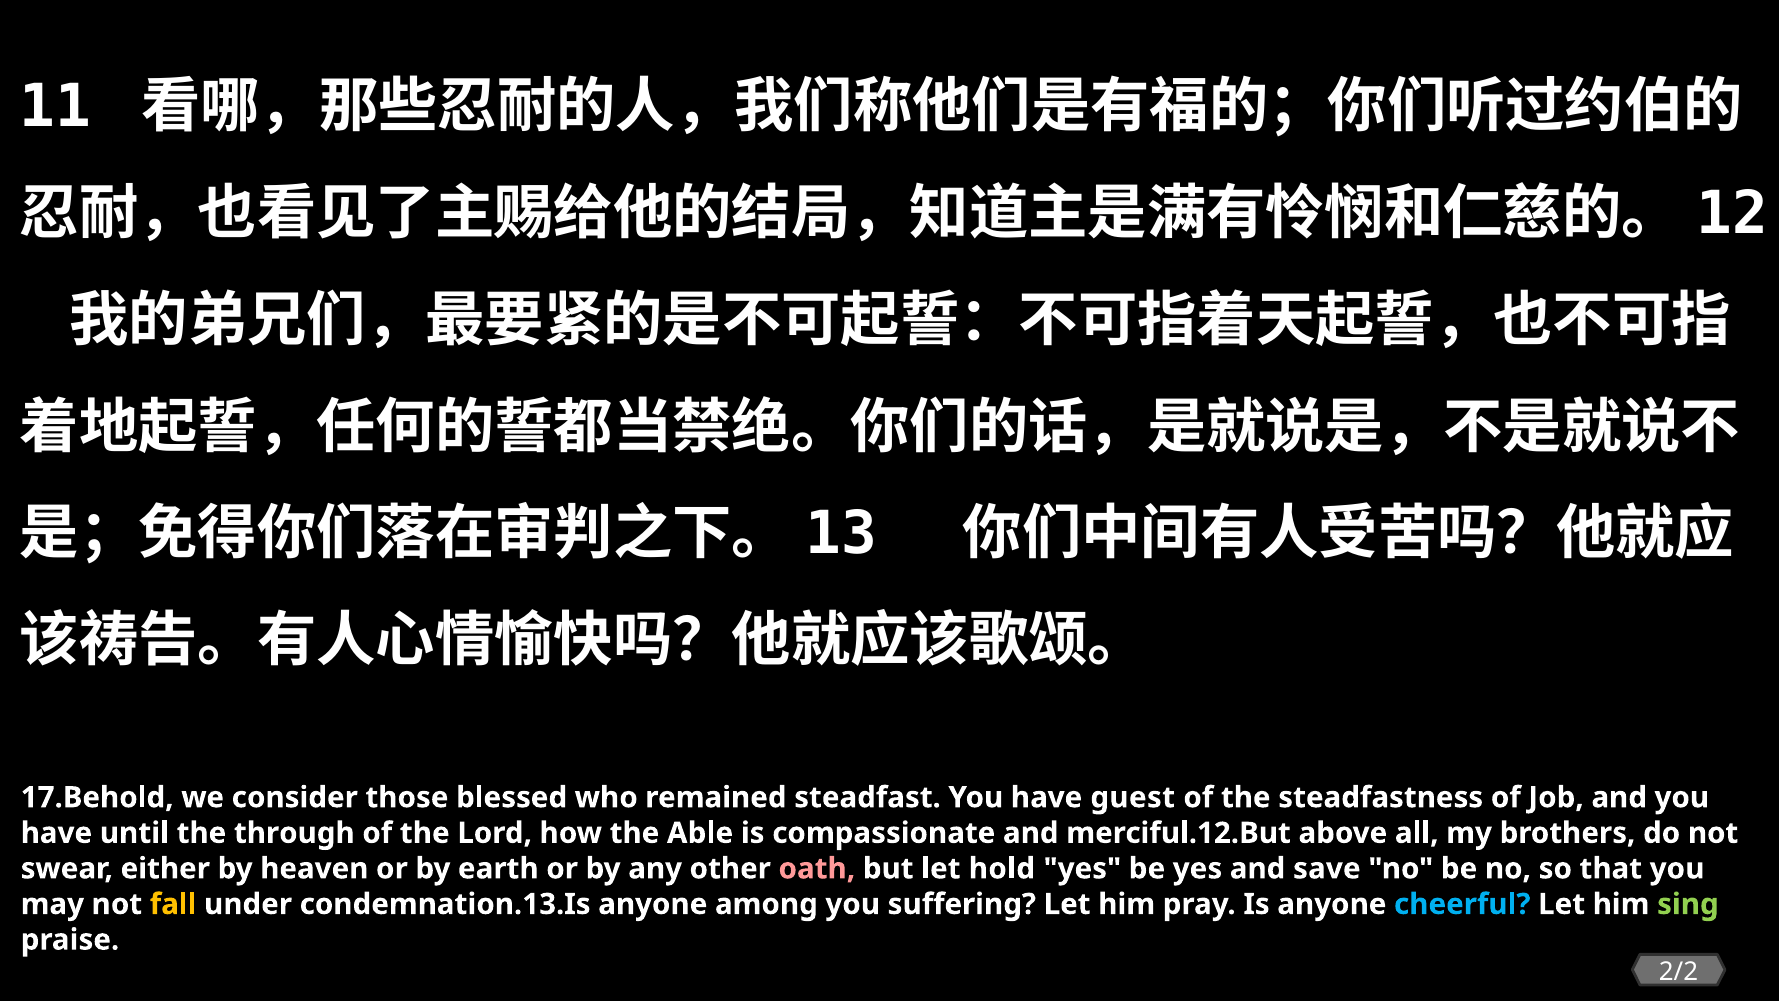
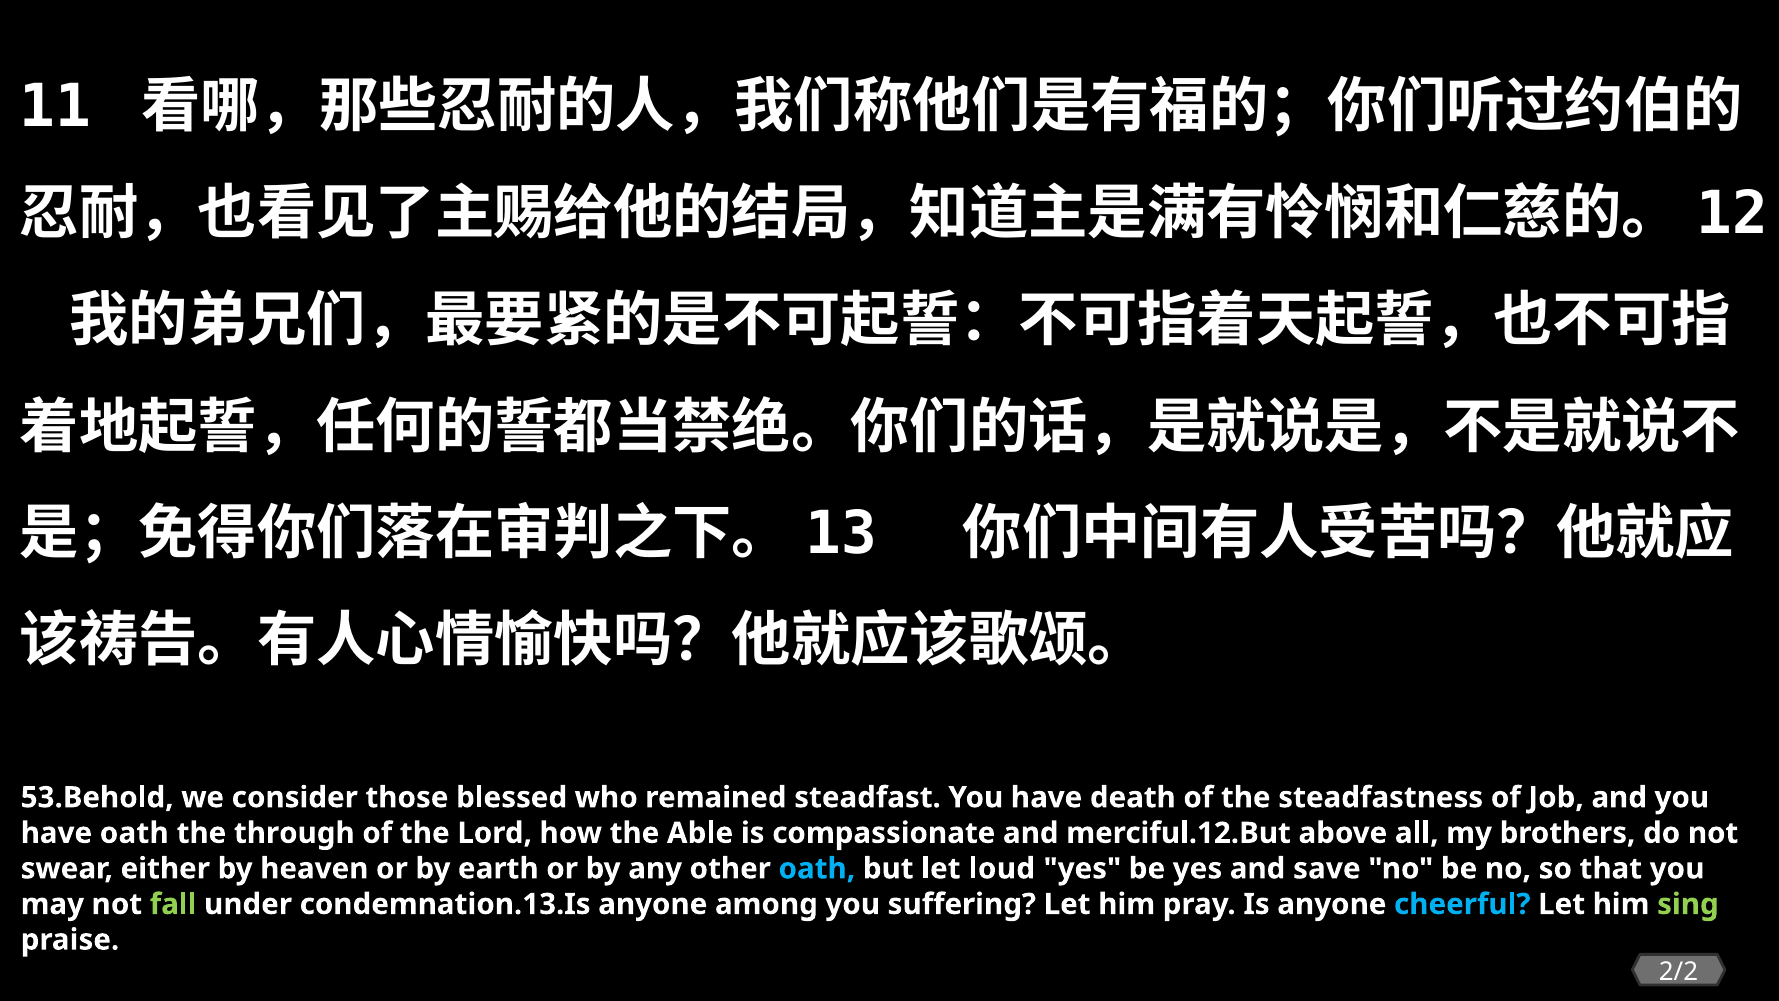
17.Behold: 17.Behold -> 53.Behold
guest: guest -> death
have until: until -> oath
oath at (817, 868) colour: pink -> light blue
hold: hold -> loud
fall colour: yellow -> light green
